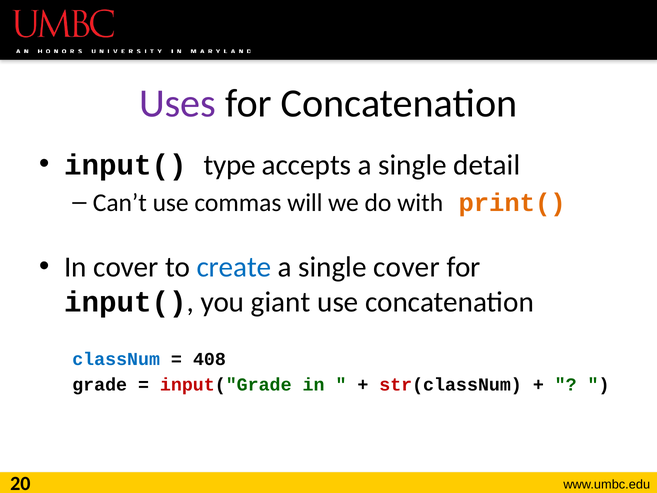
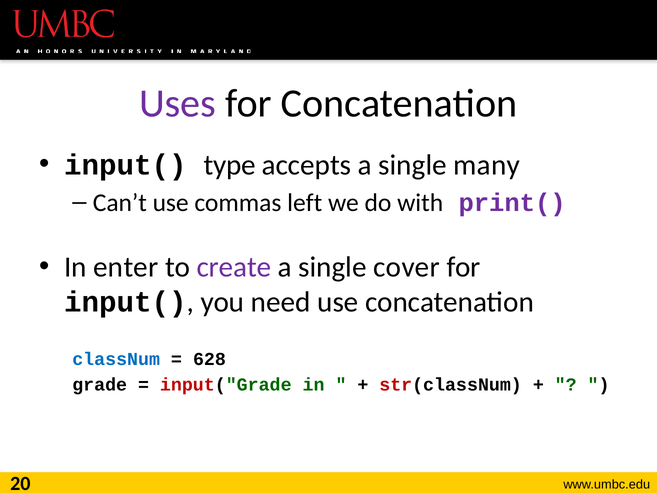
detail: detail -> many
will: will -> left
print( colour: orange -> purple
In cover: cover -> enter
create colour: blue -> purple
giant: giant -> need
408: 408 -> 628
